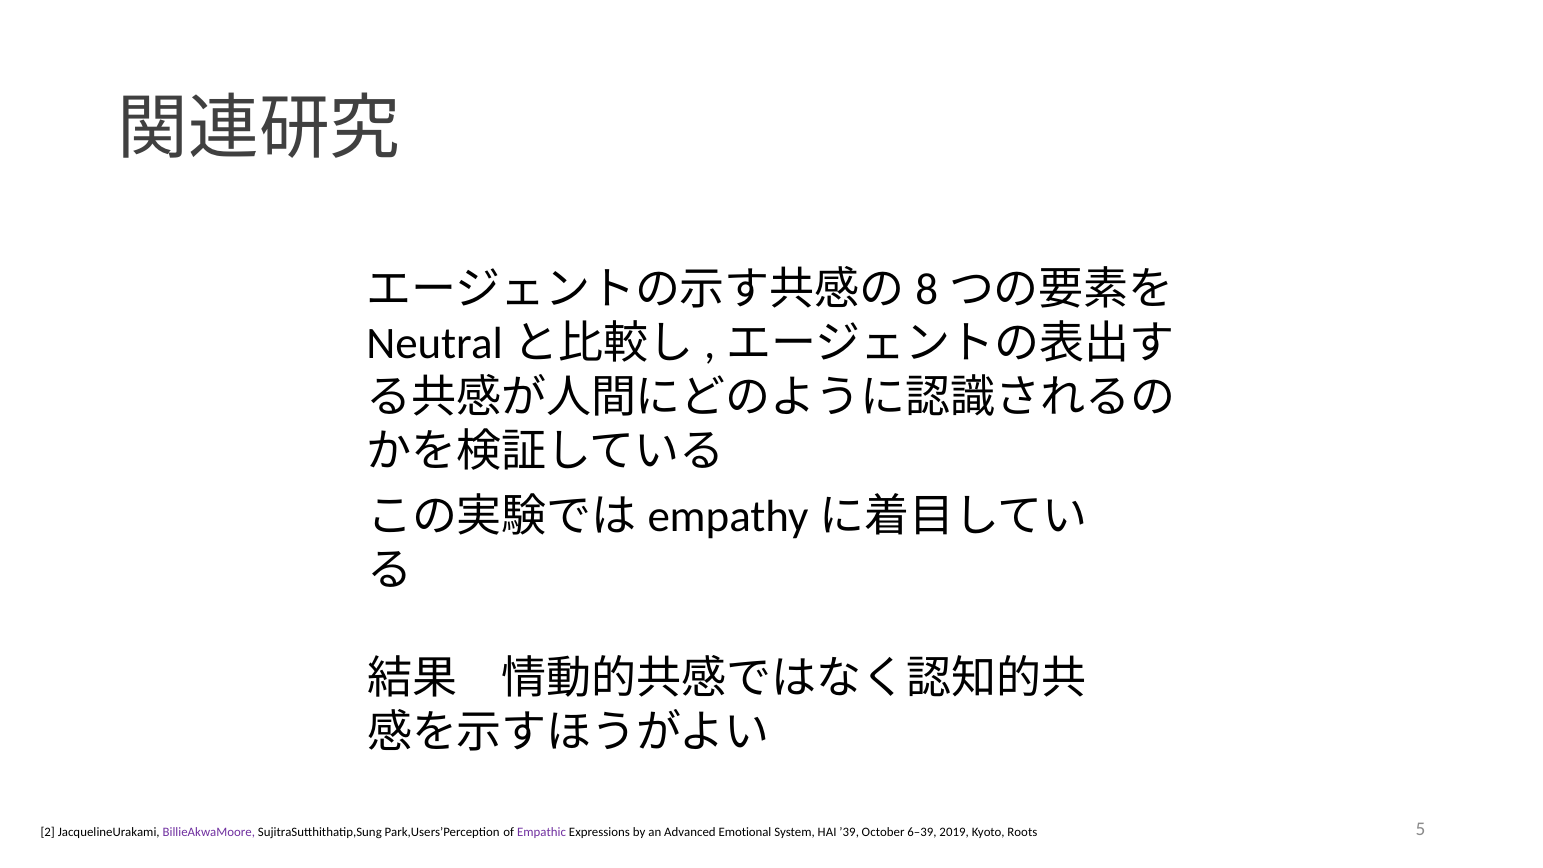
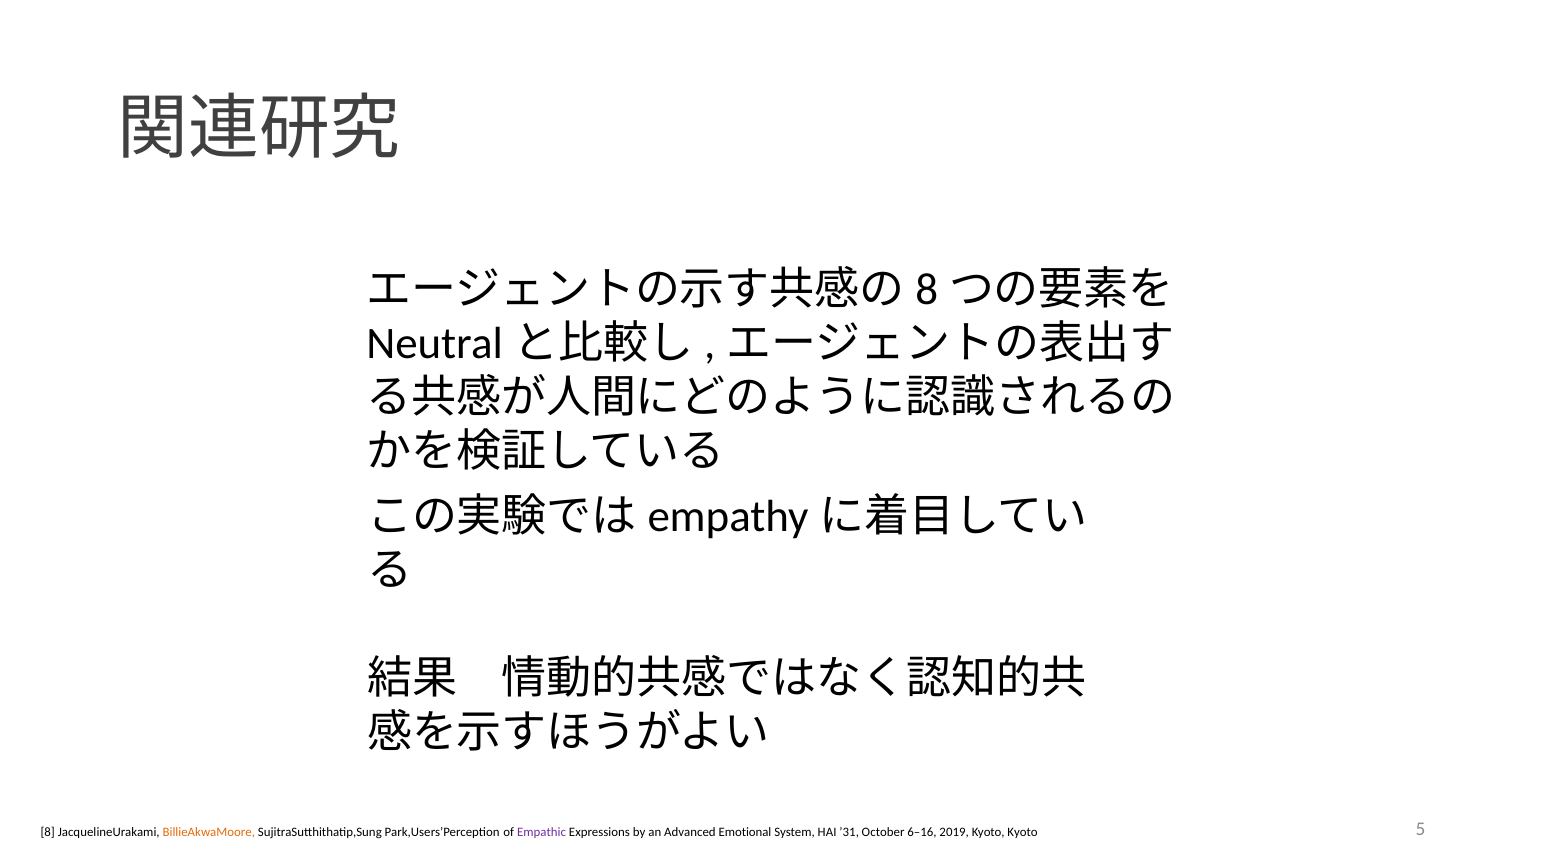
2: 2 -> 8
BillieAkwaMoore colour: purple -> orange
’39: ’39 -> ’31
6–39: 6–39 -> 6–16
Kyoto Roots: Roots -> Kyoto
